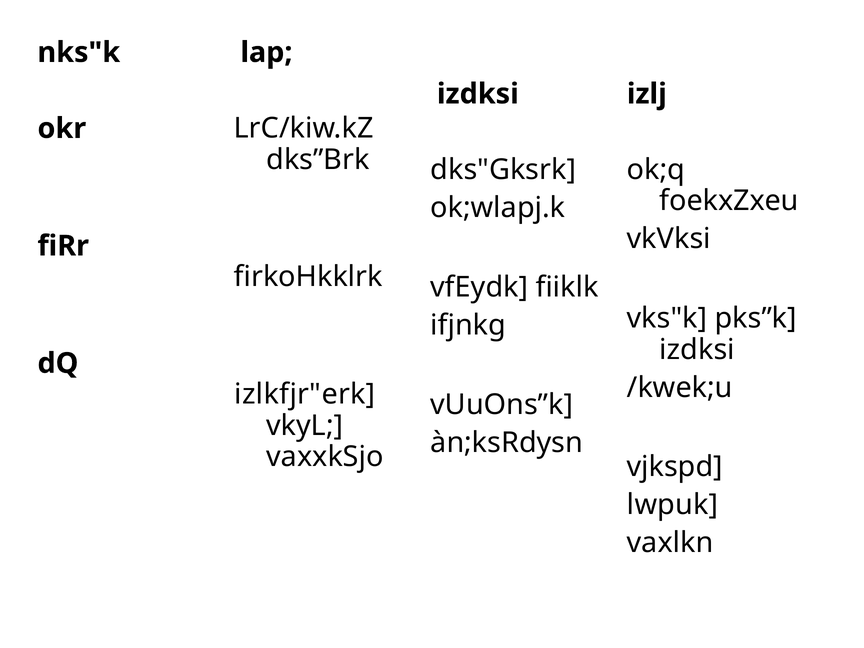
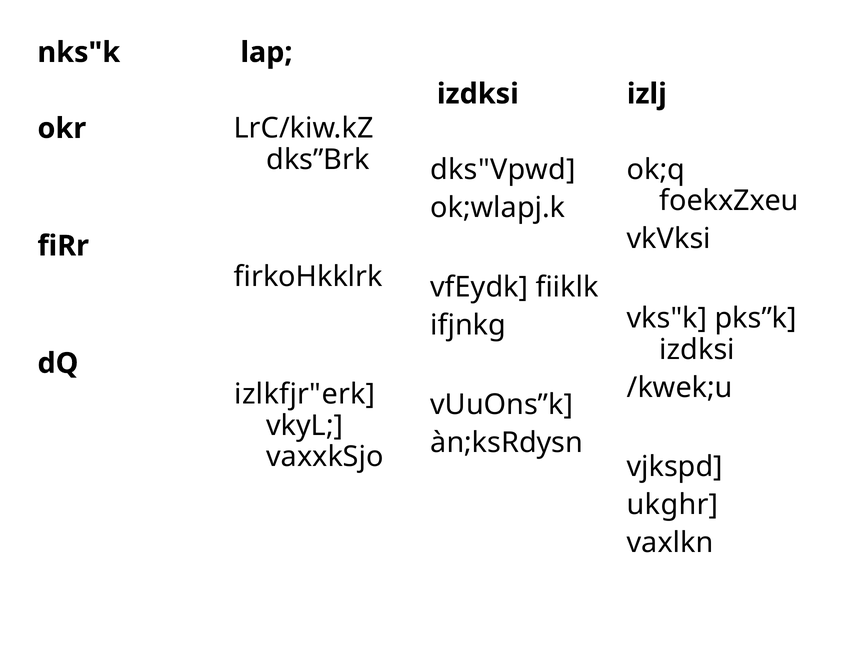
dks"Gksrk: dks"Gksrk -> dks"Vpwd
lwpuk: lwpuk -> ukghr
